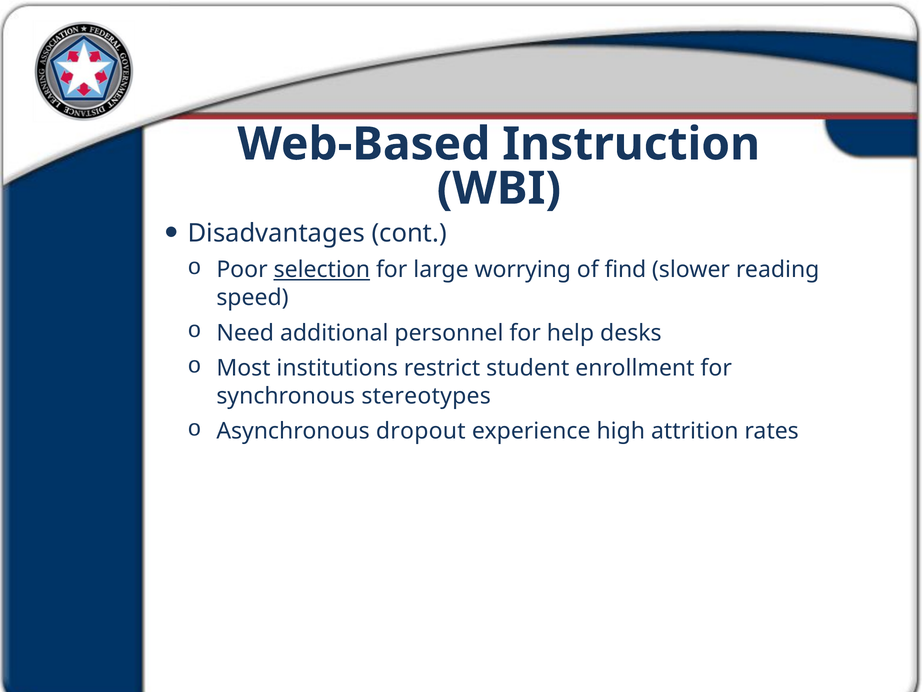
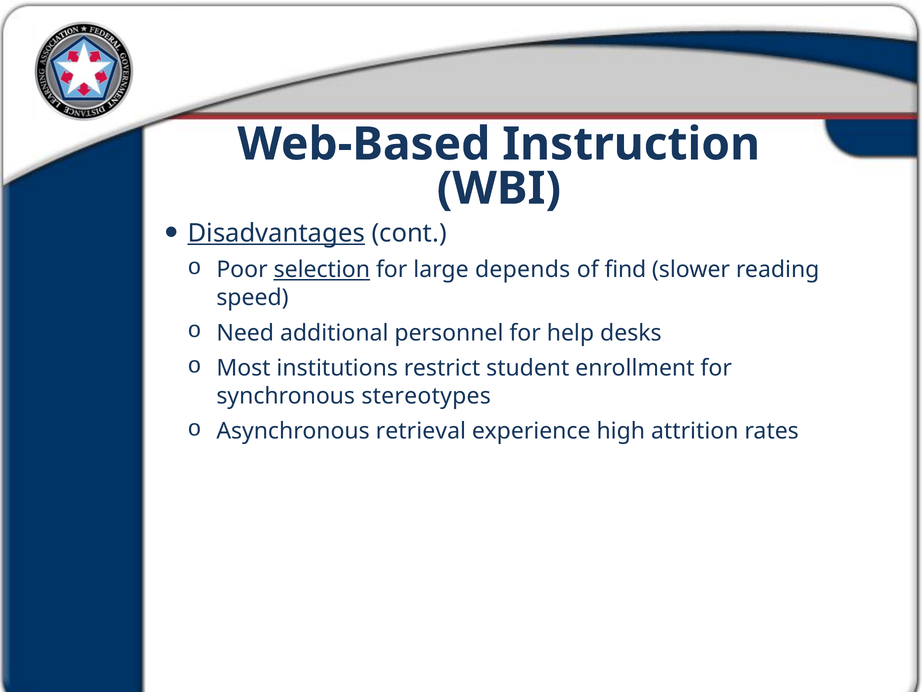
Disadvantages underline: none -> present
worrying: worrying -> depends
dropout: dropout -> retrieval
